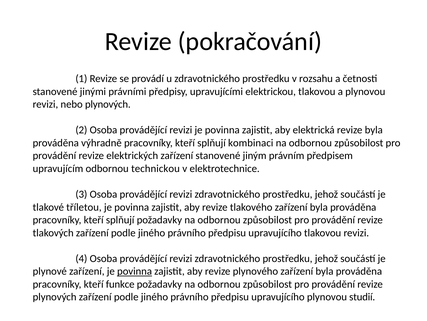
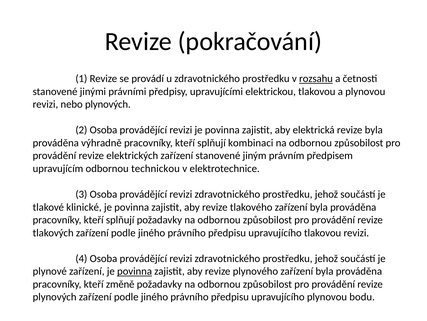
rozsahu underline: none -> present
tříletou: tříletou -> klinické
funkce: funkce -> změně
studií: studií -> bodu
